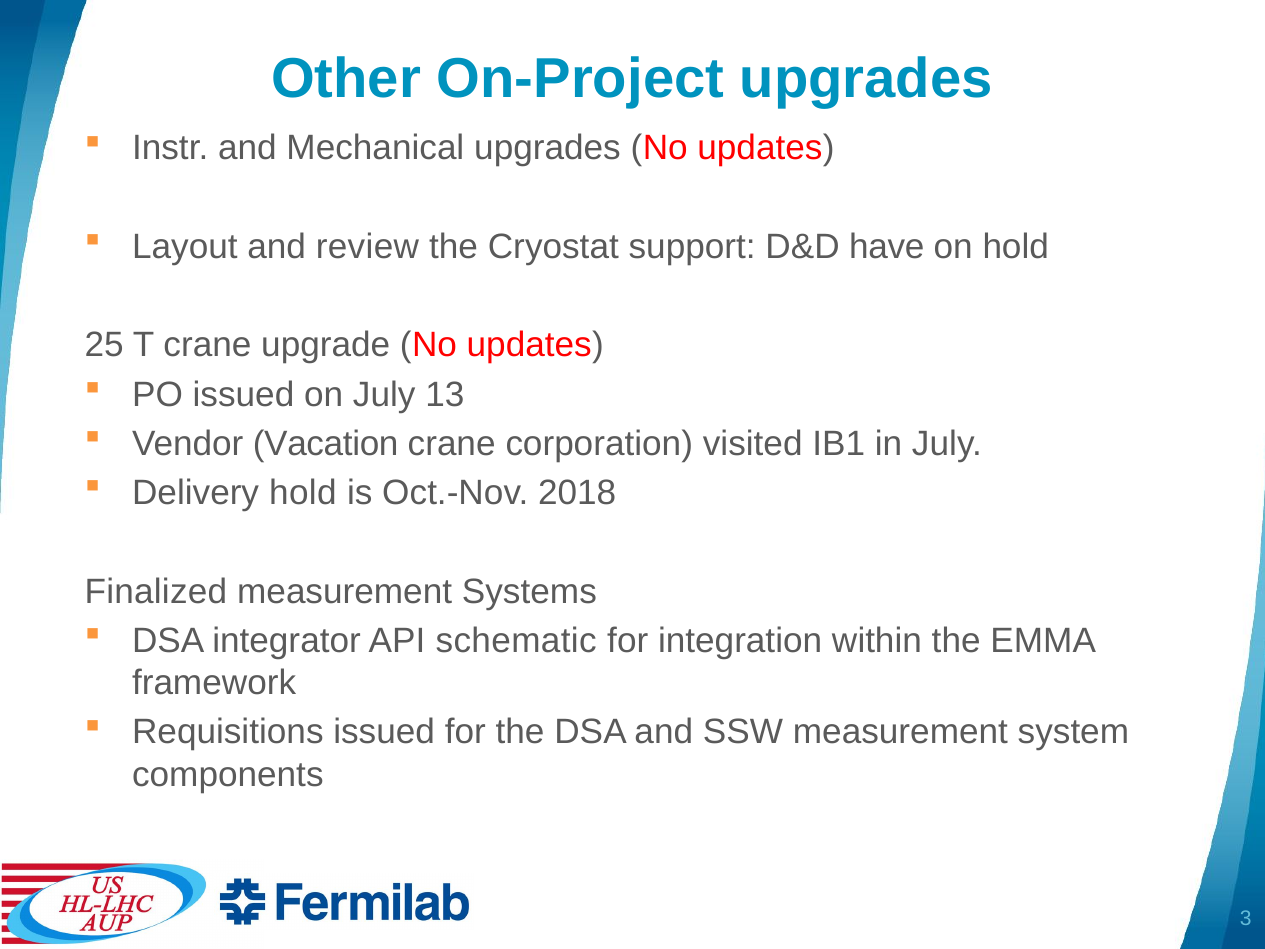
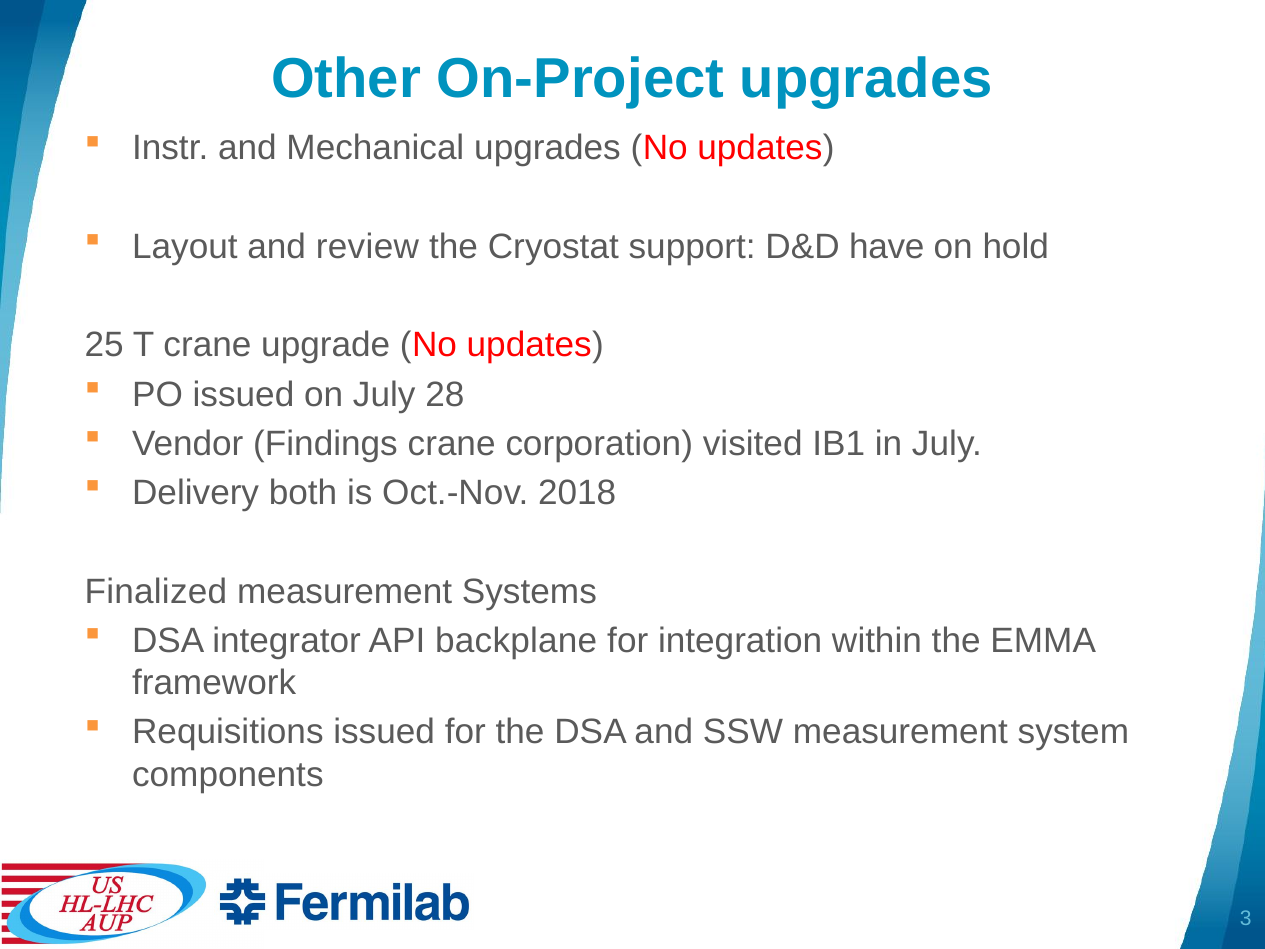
13: 13 -> 28
Vacation: Vacation -> Findings
Delivery hold: hold -> both
schematic: schematic -> backplane
